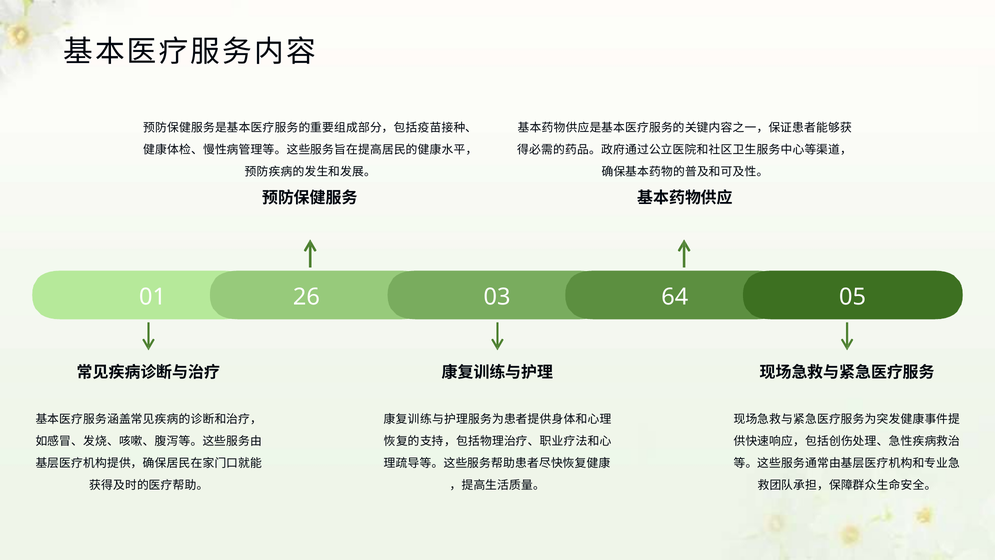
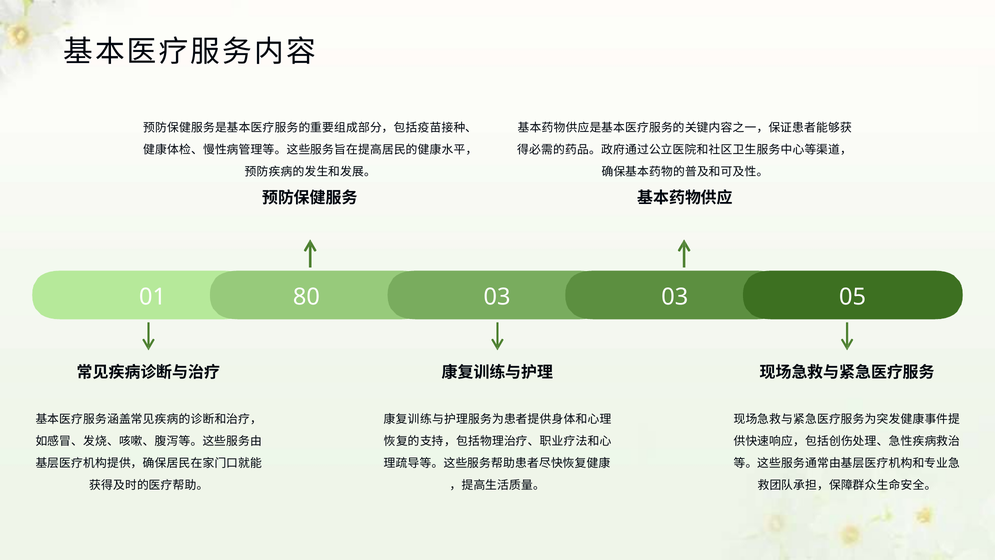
26: 26 -> 80
03 64: 64 -> 03
